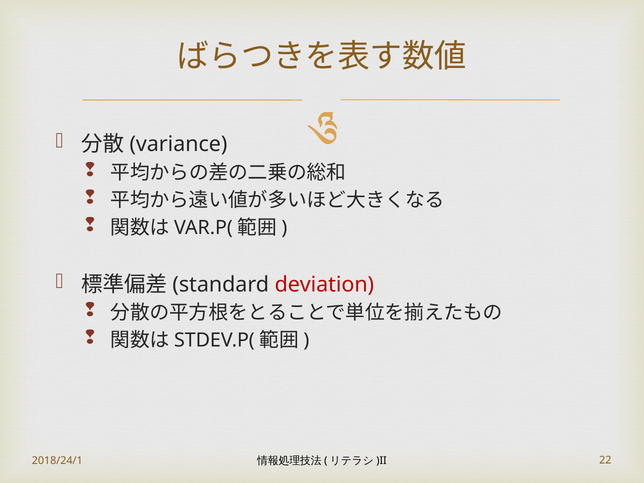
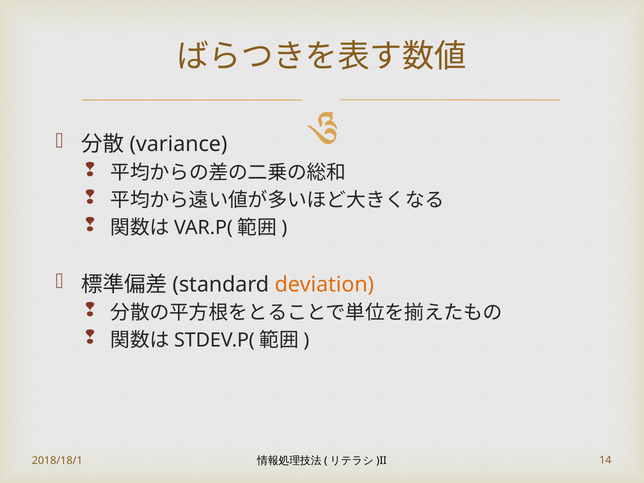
deviation colour: red -> orange
2018/24/1: 2018/24/1 -> 2018/18/1
22: 22 -> 14
